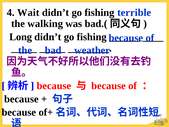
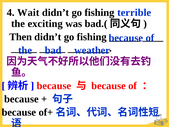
walking: walking -> exciting
Long: Long -> Then
